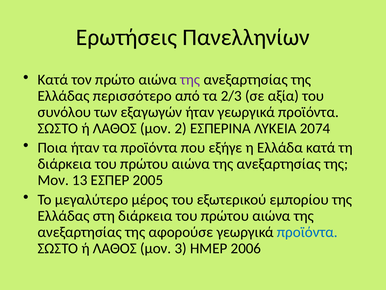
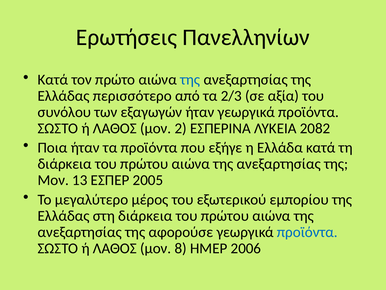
της at (190, 80) colour: purple -> blue
2074: 2074 -> 2082
3: 3 -> 8
